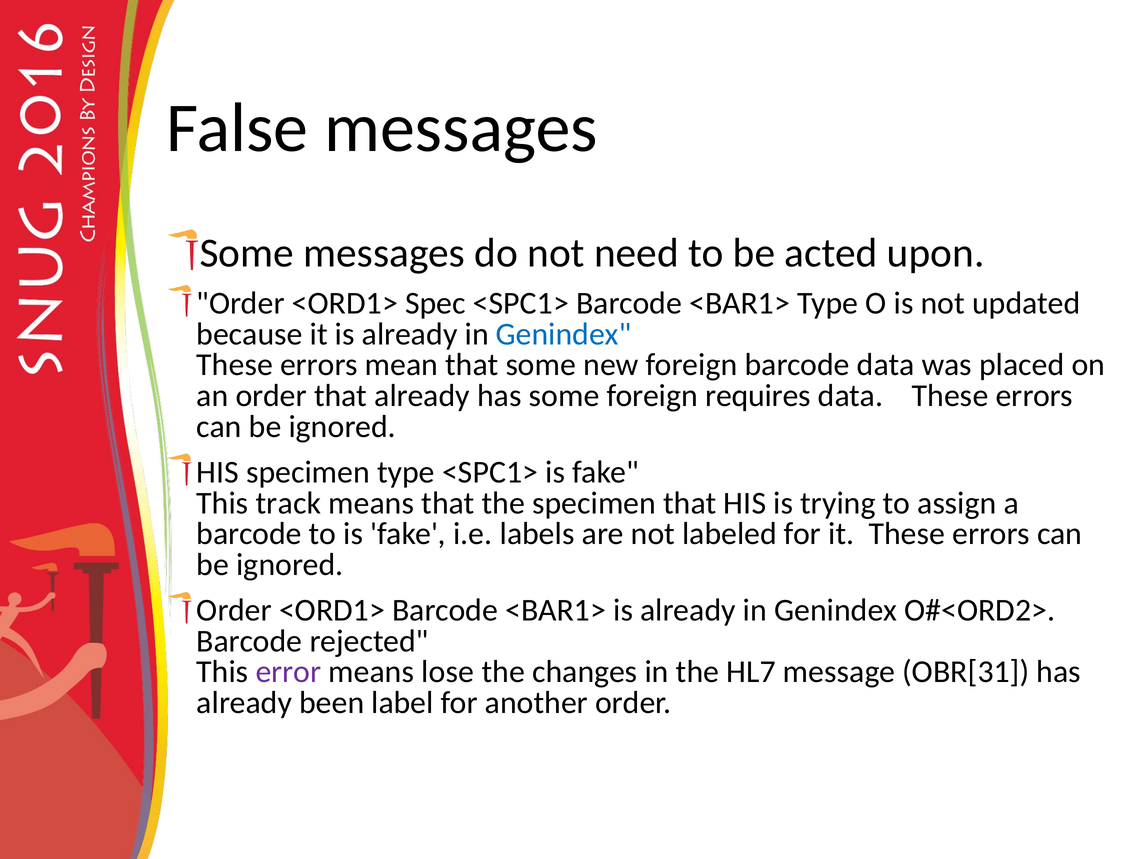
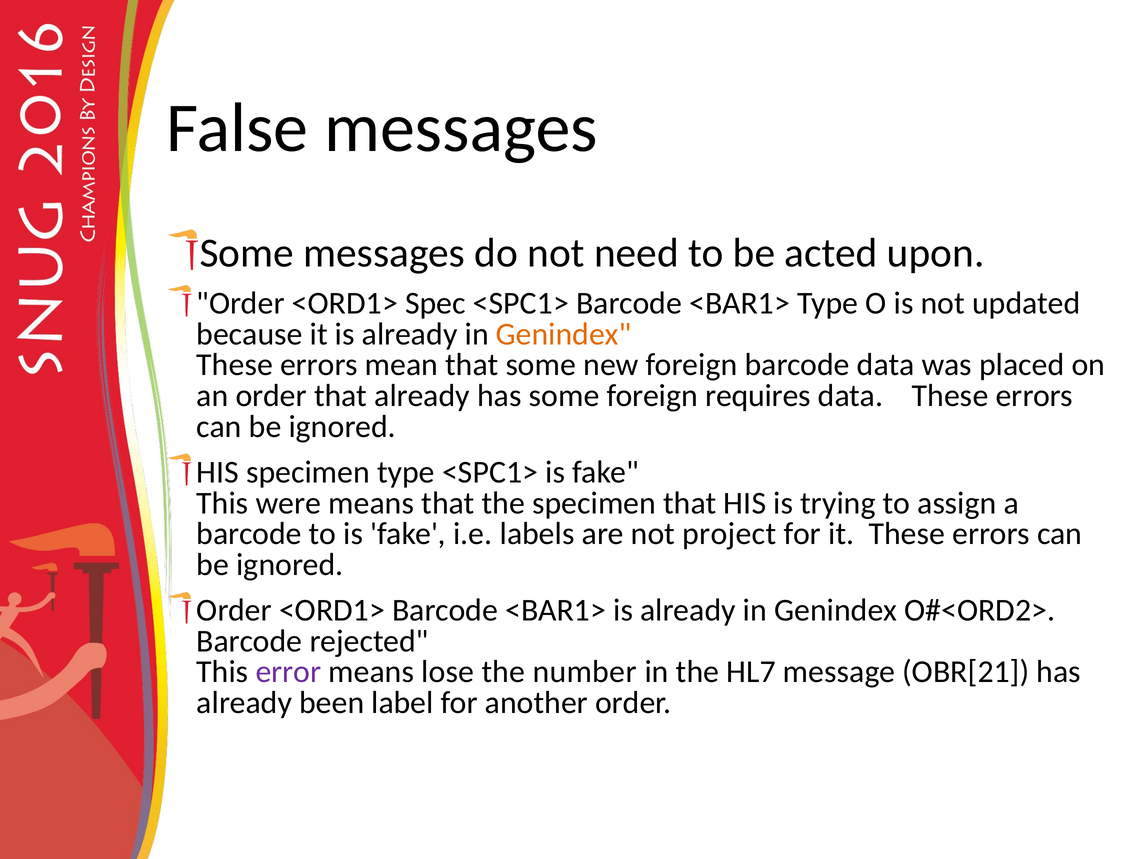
Genindex at (564, 334) colour: blue -> orange
track: track -> were
labeled: labeled -> project
changes: changes -> number
OBR[31: OBR[31 -> OBR[21
